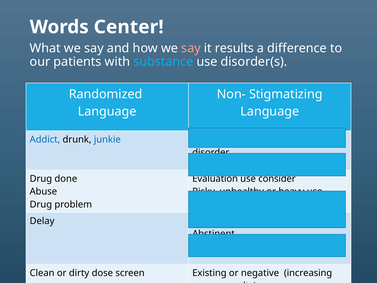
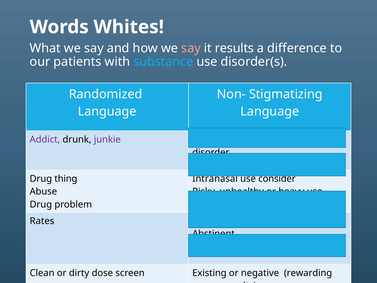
Center: Center -> Whites
Addict colour: blue -> purple
junkie colour: blue -> purple
done: done -> thing
Evaluation: Evaluation -> Intranasal
Delay: Delay -> Rates
increasing: increasing -> rewarding
